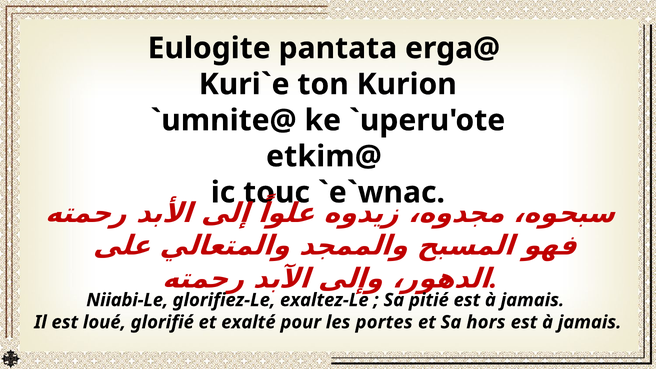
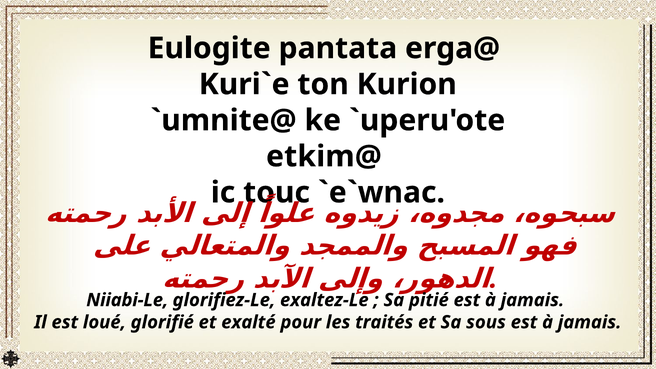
portes: portes -> traités
hors: hors -> sous
